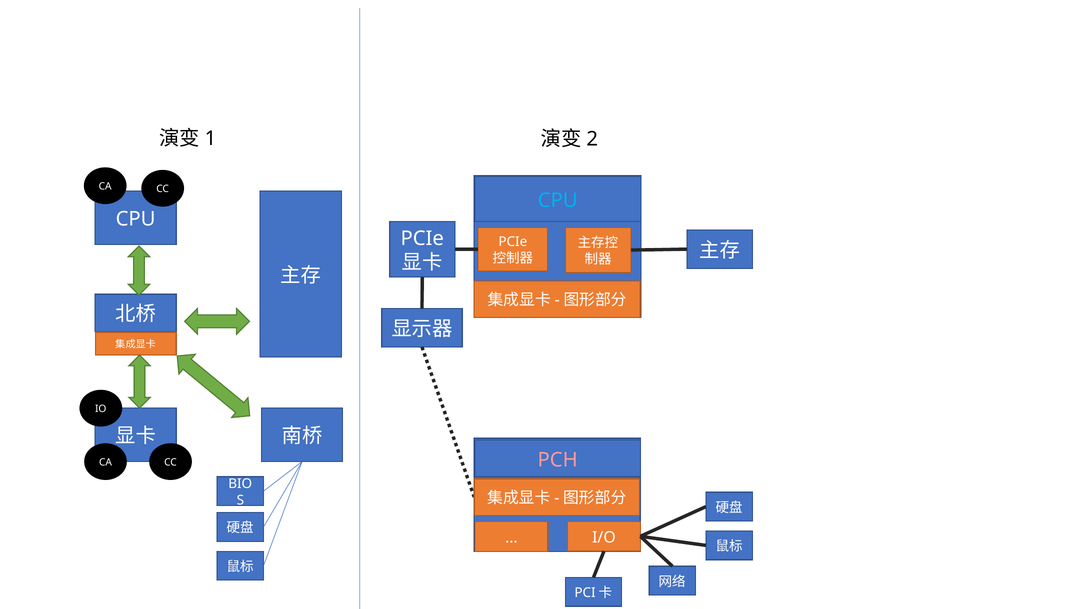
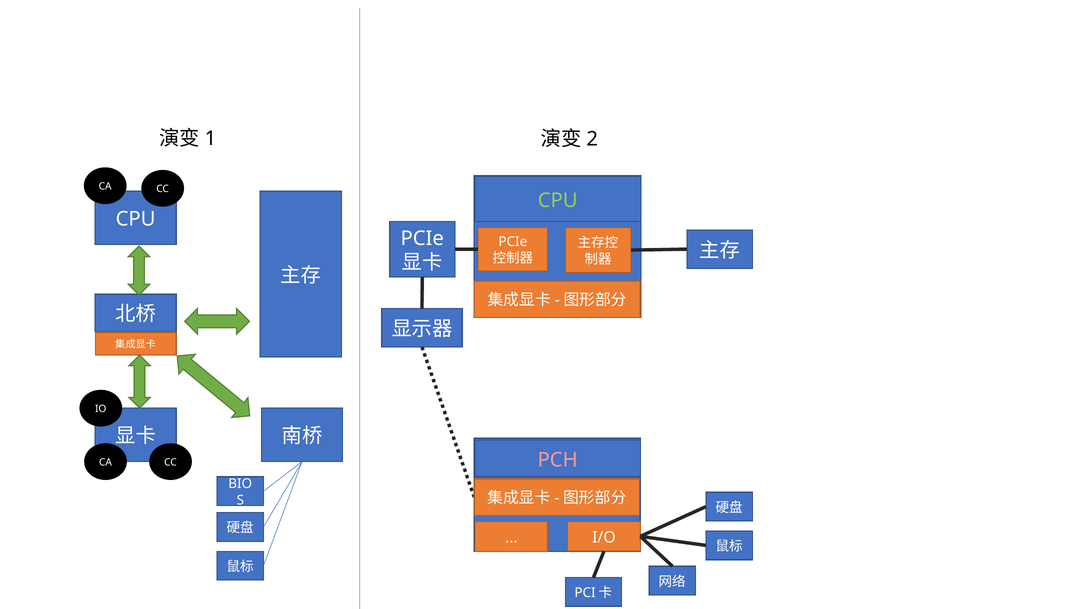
CPU at (558, 200) colour: light blue -> light green
